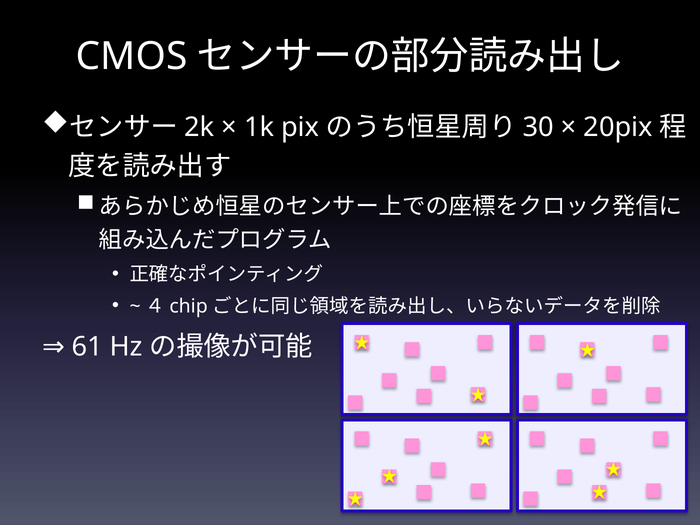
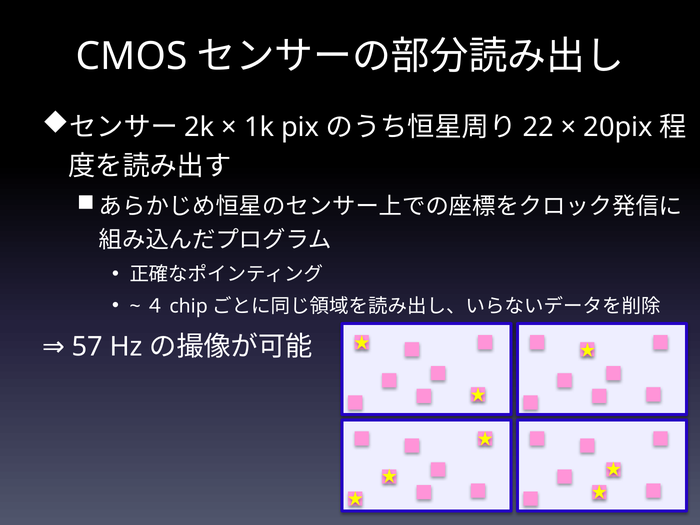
30: 30 -> 22
61: 61 -> 57
